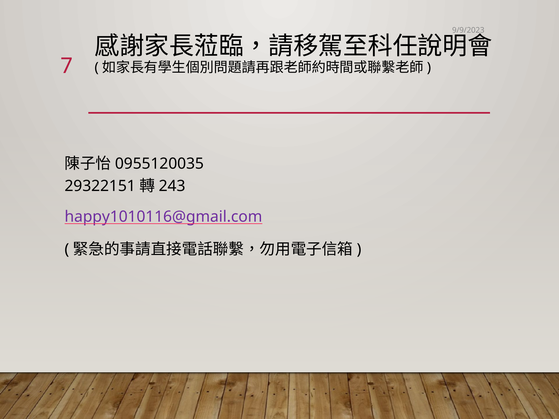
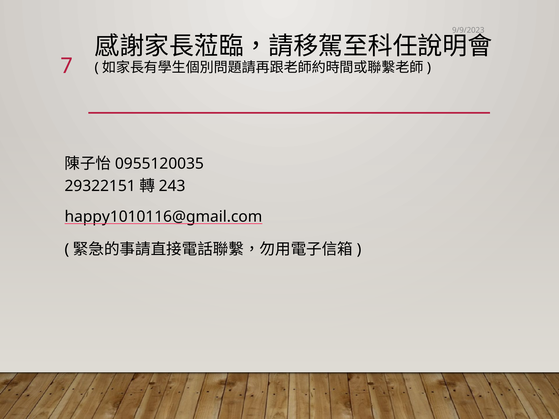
happy1010116@gmail.com colour: purple -> black
